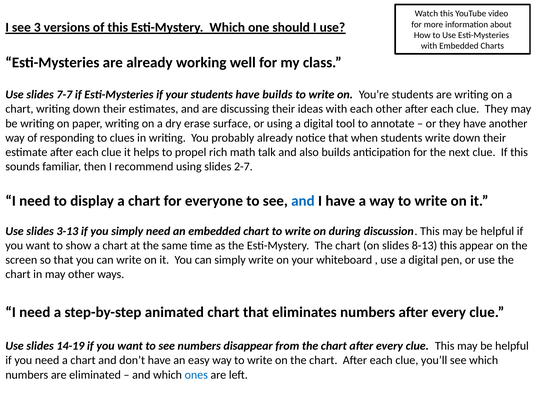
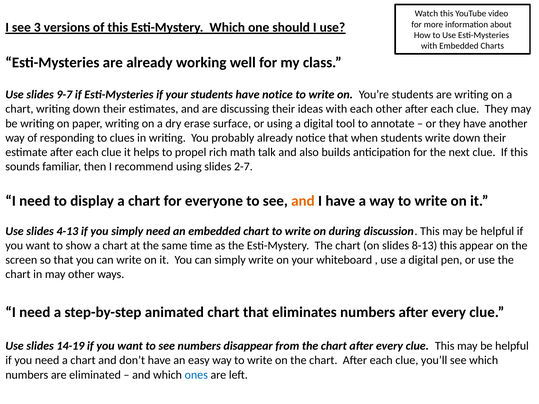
7-7: 7-7 -> 9-7
have builds: builds -> notice
and at (303, 201) colour: blue -> orange
3-13: 3-13 -> 4-13
